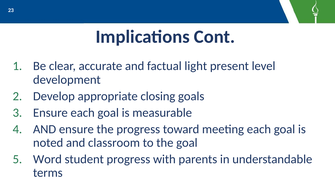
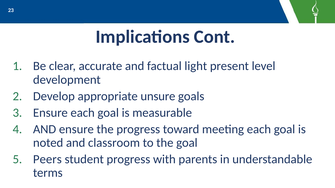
closing: closing -> unsure
Word: Word -> Peers
